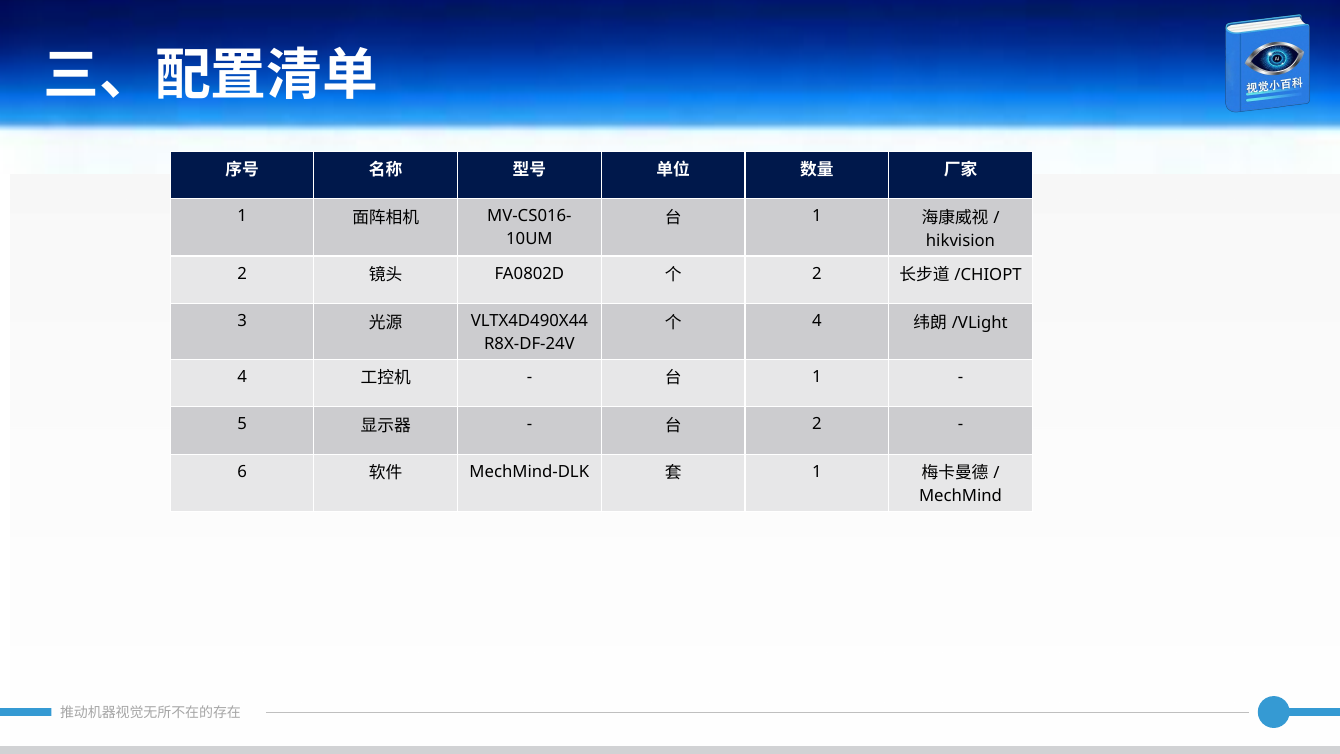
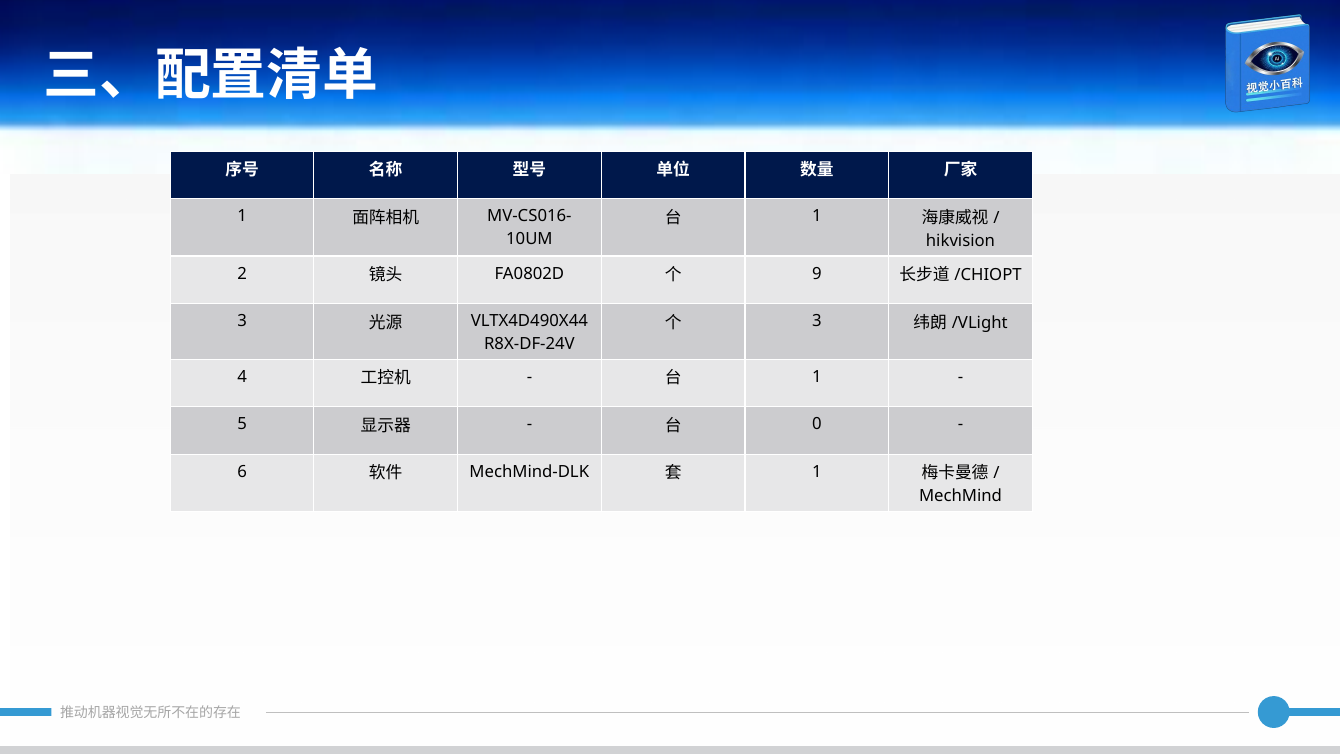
2 at (817, 273): 2 -> 9
4 at (817, 321): 4 -> 3
2 at (817, 424): 2 -> 0
